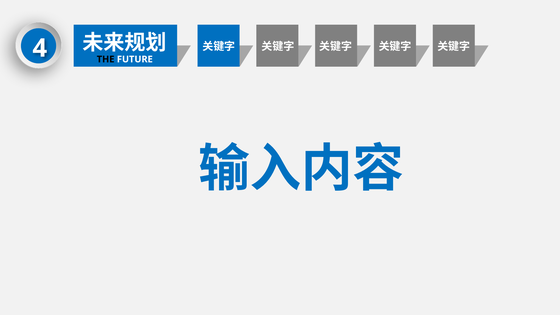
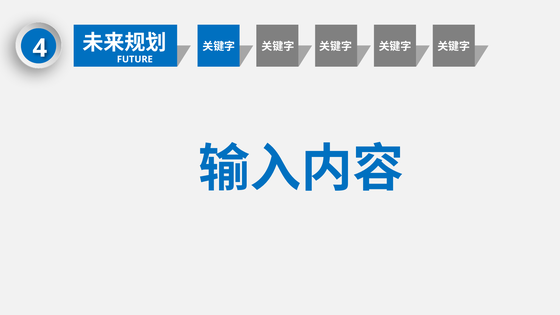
THE colour: black -> blue
